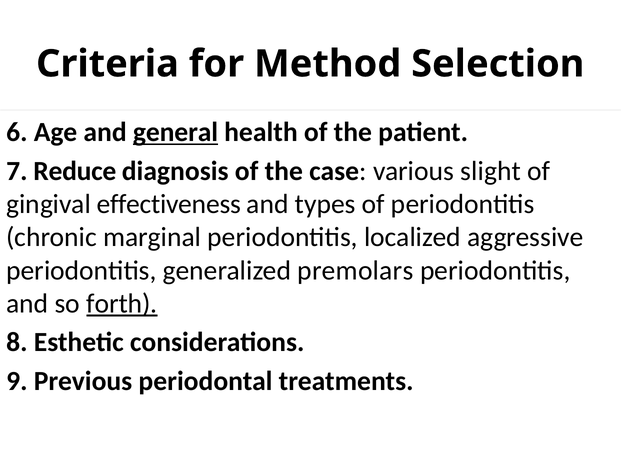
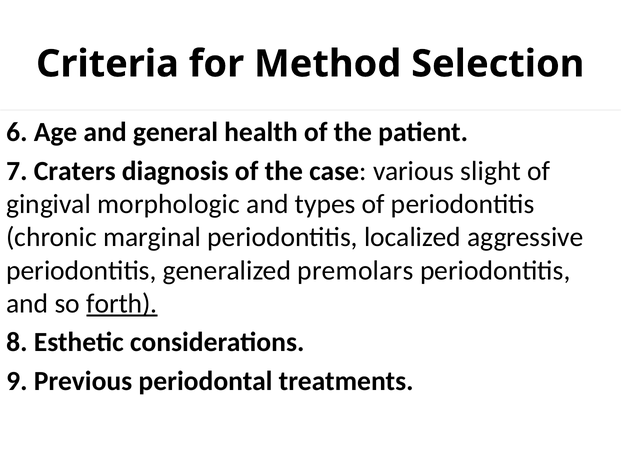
general underline: present -> none
Reduce: Reduce -> Craters
effectiveness: effectiveness -> morphologic
